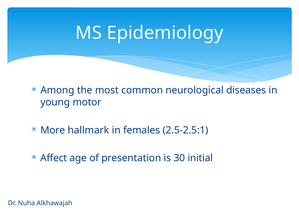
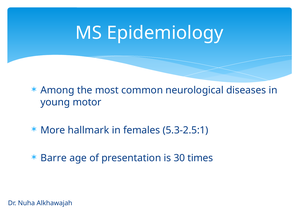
2.5-2.5:1: 2.5-2.5:1 -> 5.3-2.5:1
Affect: Affect -> Barre
initial: initial -> times
